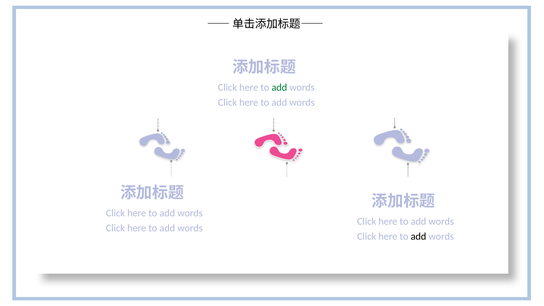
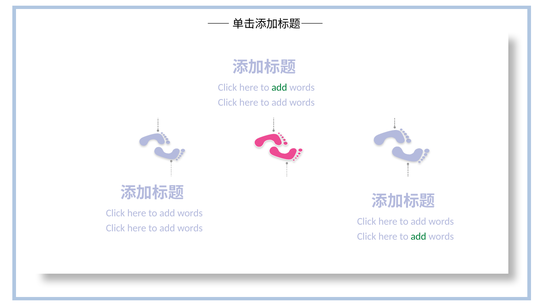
add at (418, 236) colour: black -> green
